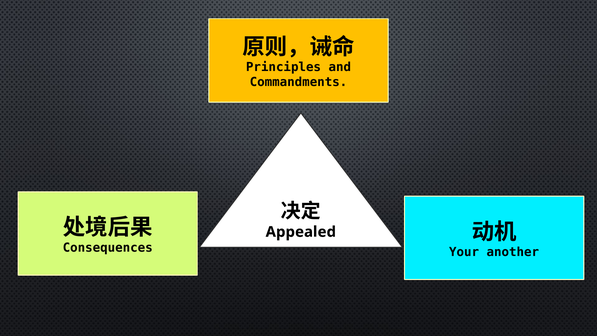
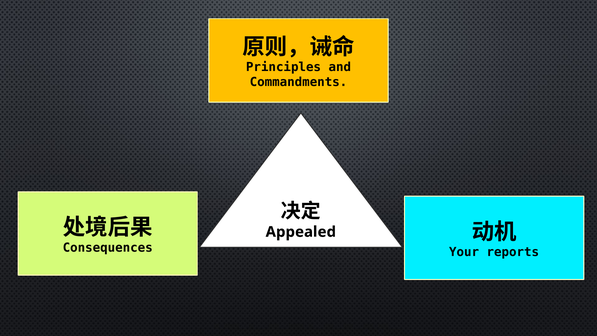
another: another -> reports
